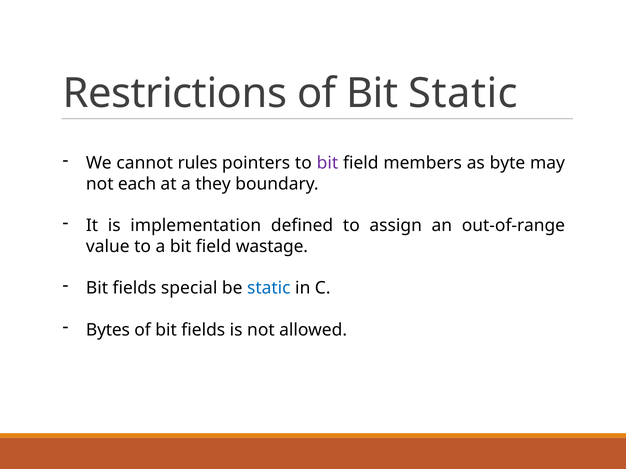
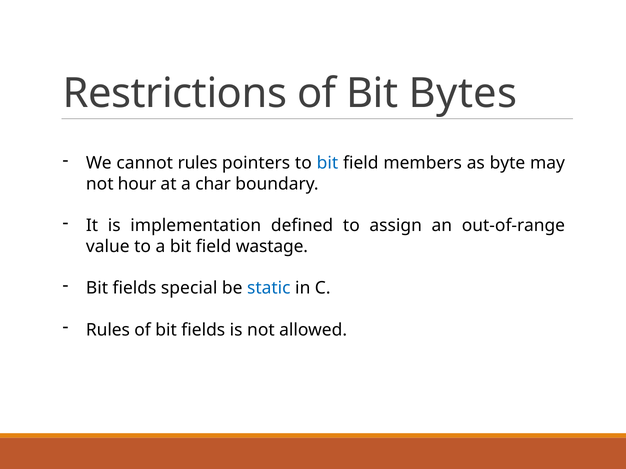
Bit Static: Static -> Bytes
bit at (327, 163) colour: purple -> blue
each: each -> hour
they: they -> char
Bytes at (108, 330): Bytes -> Rules
